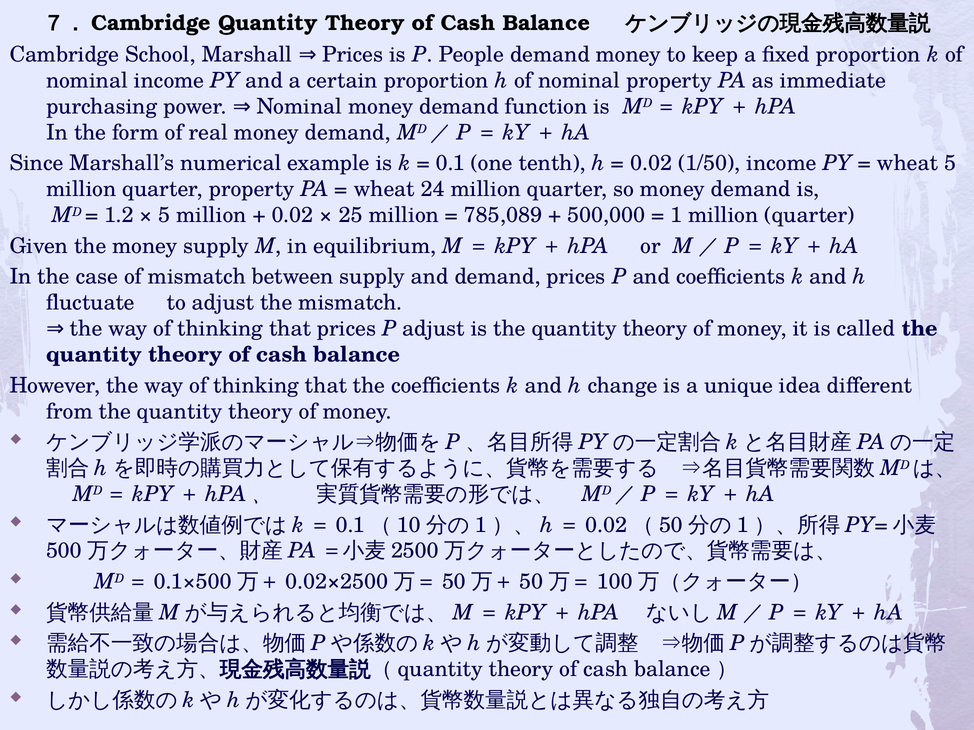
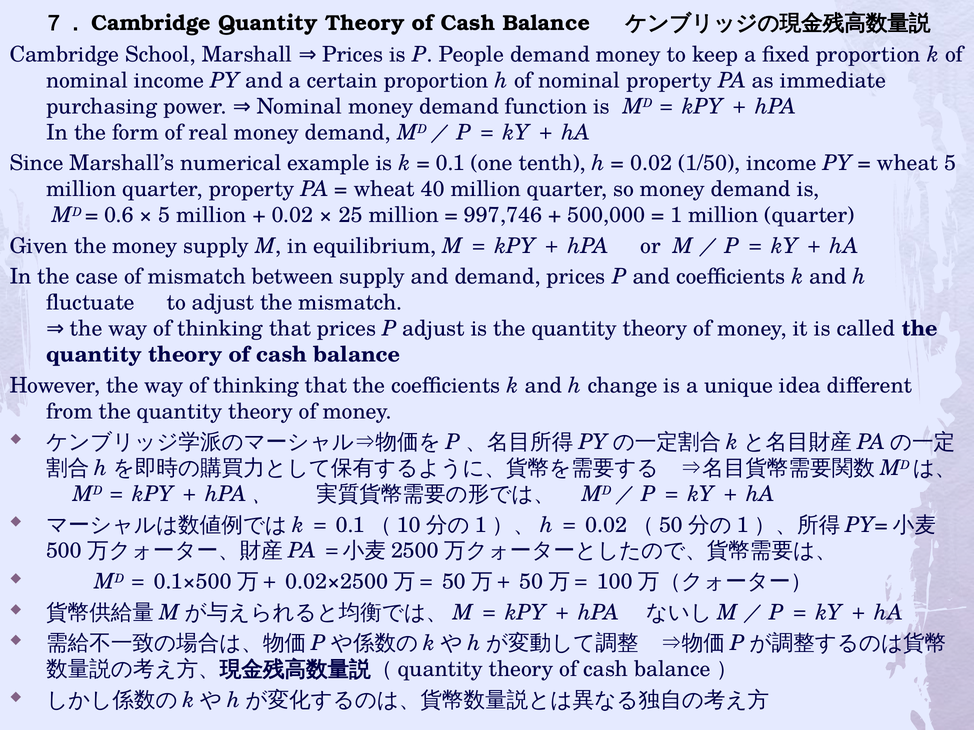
24: 24 -> 40
1.2: 1.2 -> 0.6
785,089: 785,089 -> 997,746
